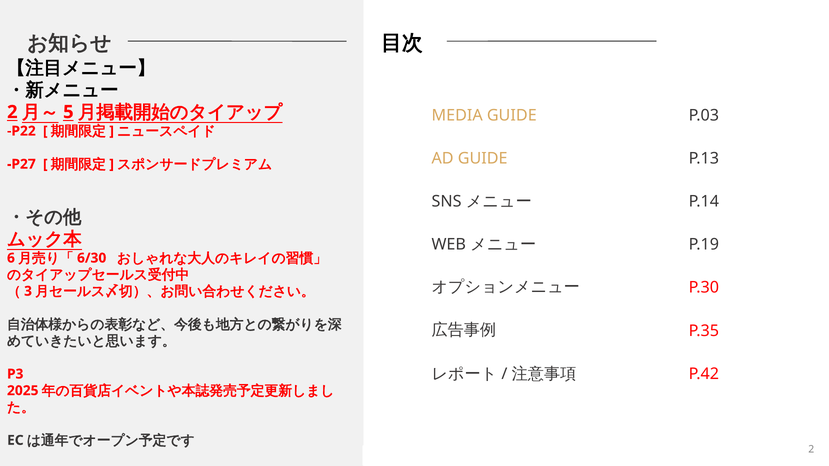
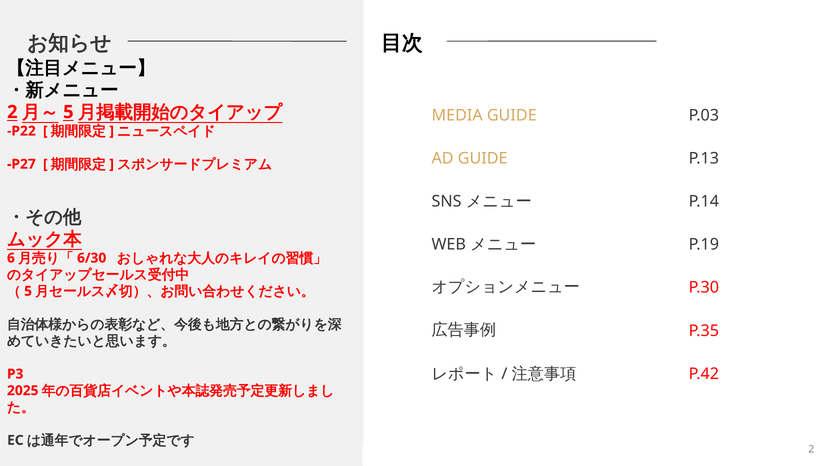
3 at (28, 291): 3 -> 5
